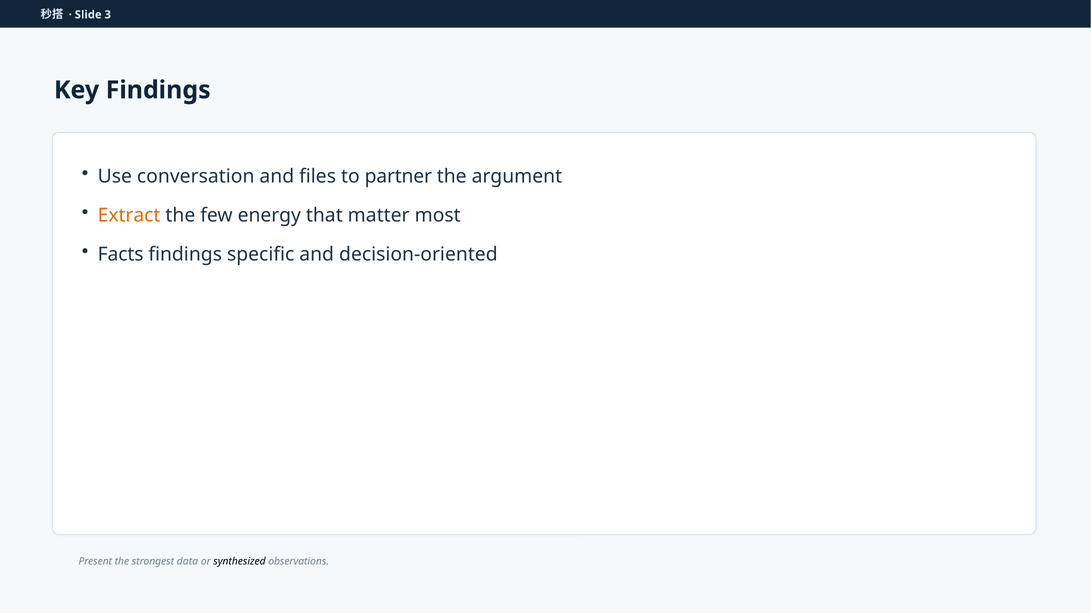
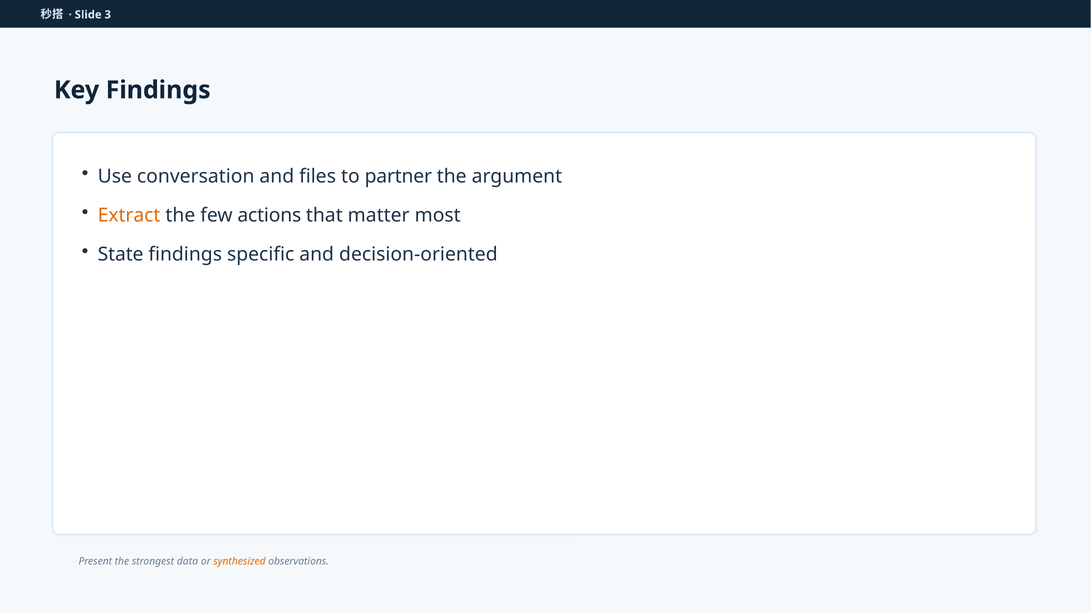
energy: energy -> actions
Facts: Facts -> State
synthesized colour: black -> orange
